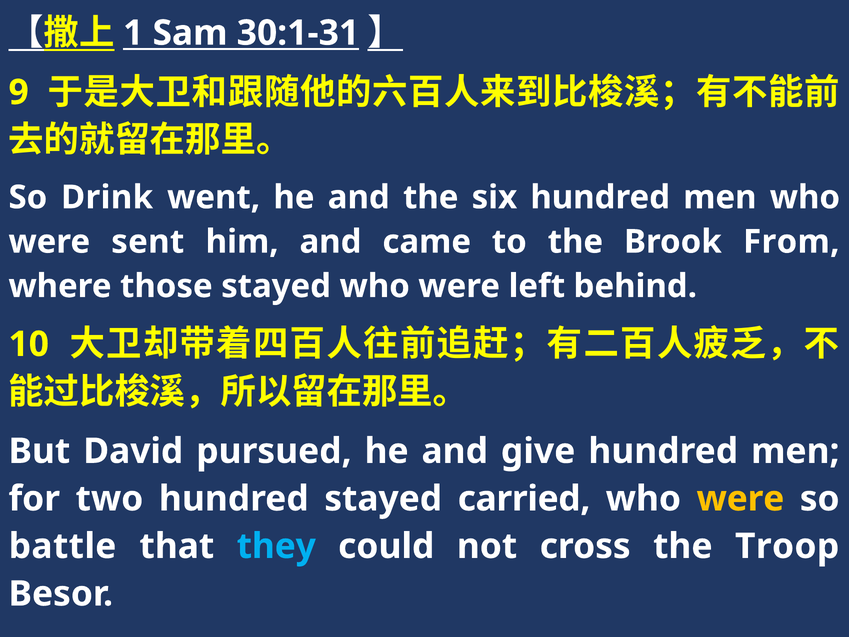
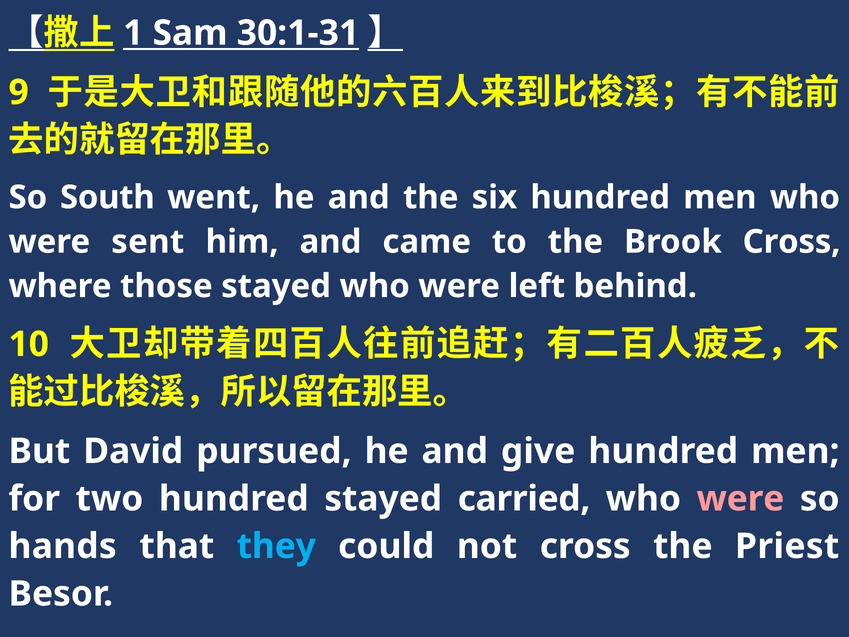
Drink: Drink -> South
Brook From: From -> Cross
were at (740, 499) colour: yellow -> pink
battle: battle -> hands
Troop: Troop -> Priest
